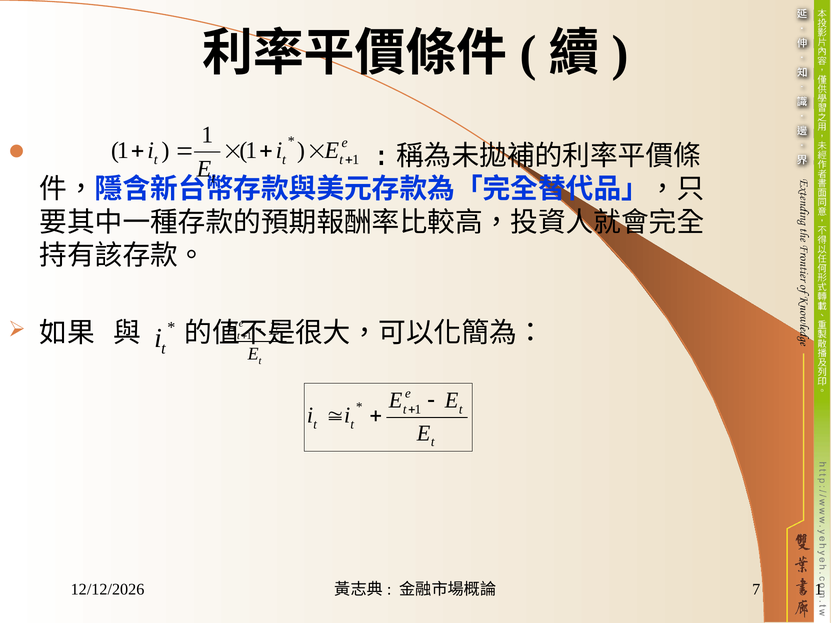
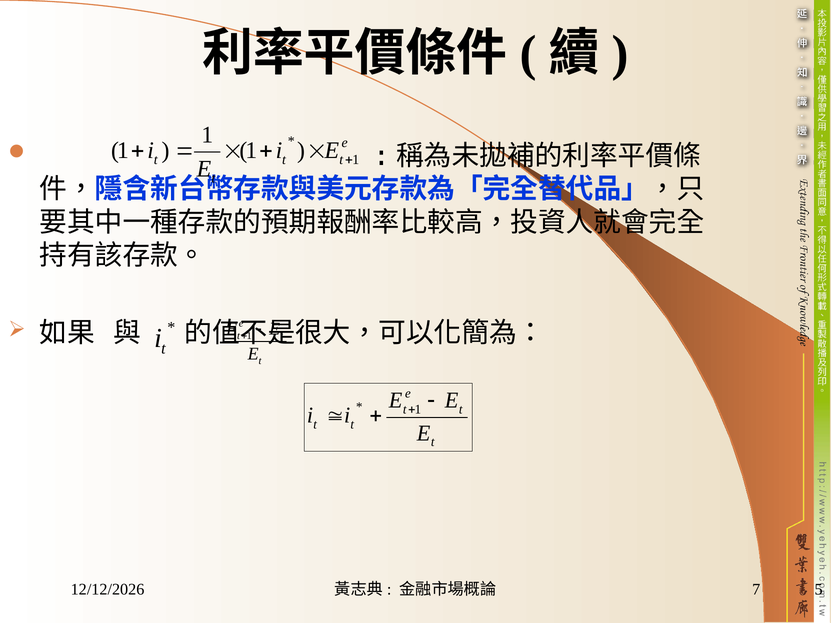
1 at (819, 590): 1 -> 5
